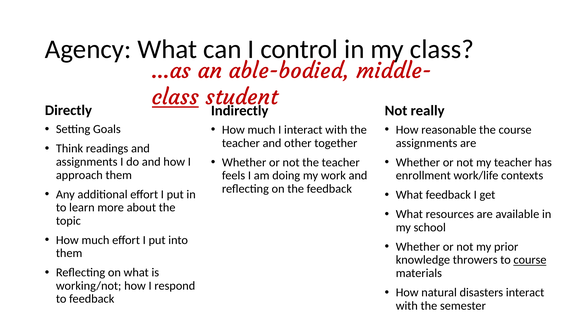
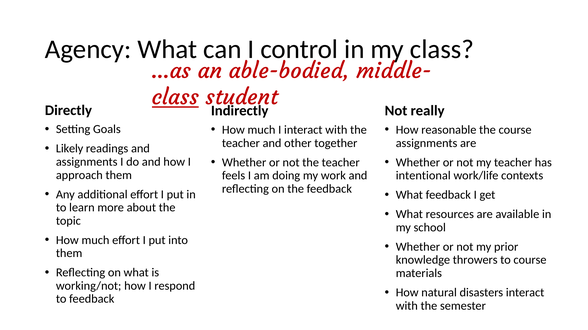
Think: Think -> Likely
enrollment: enrollment -> intentional
course at (530, 261) underline: present -> none
